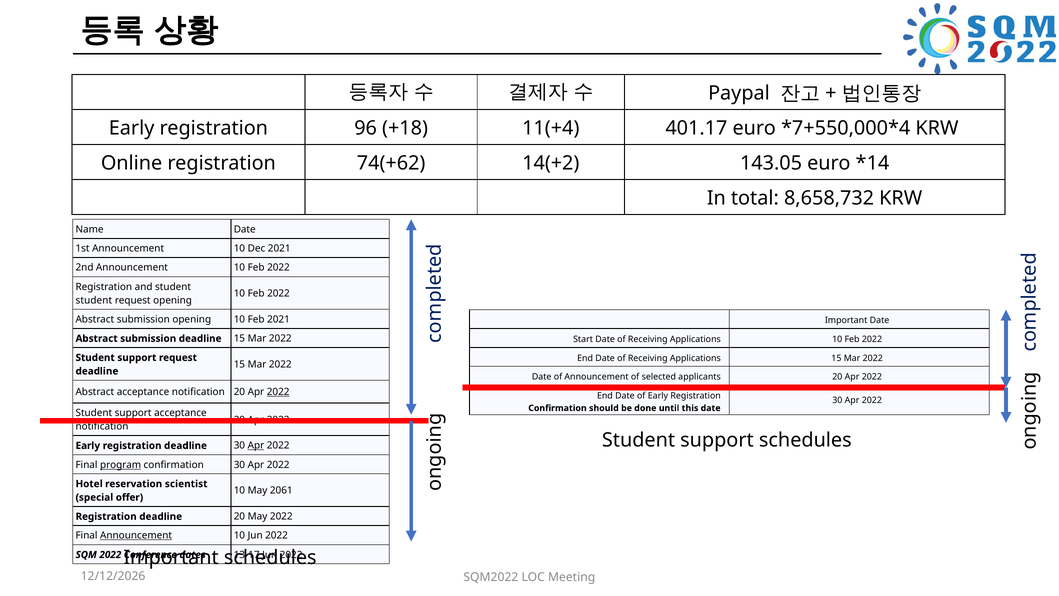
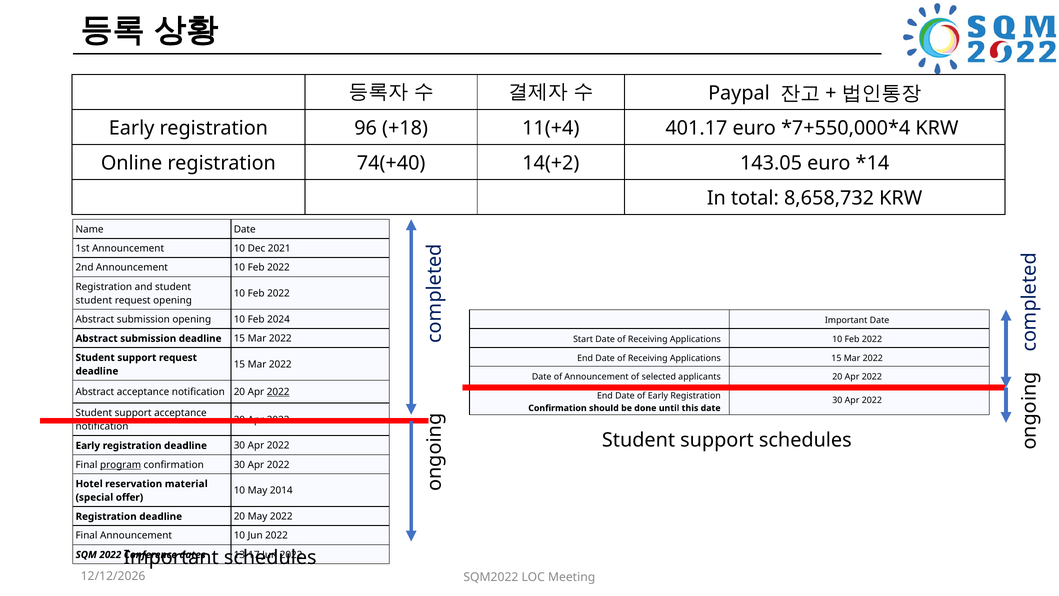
74(+62: 74(+62 -> 74(+40
Feb 2021: 2021 -> 2024
Apr at (256, 445) underline: present -> none
scientist: scientist -> material
2061: 2061 -> 2014
Announcement at (136, 535) underline: present -> none
